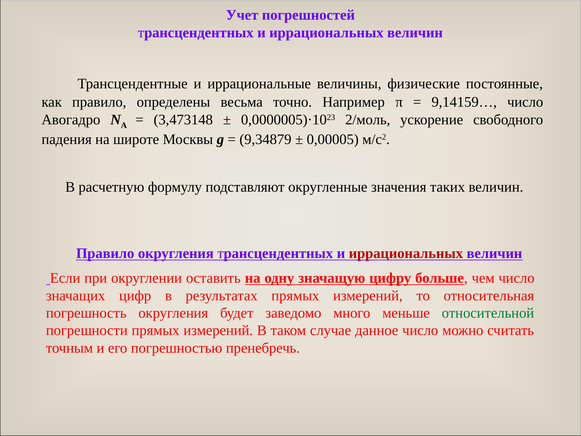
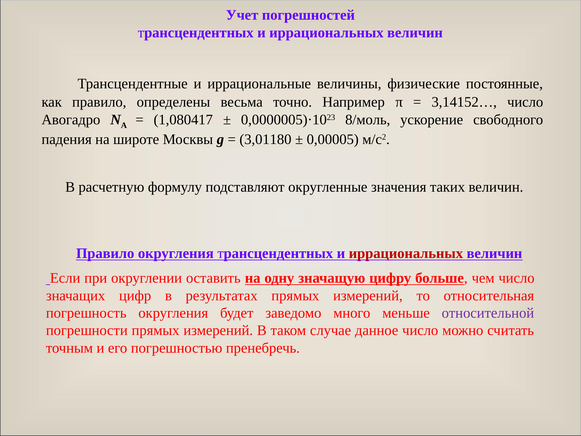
9,14159…: 9,14159… -> 3,14152…
3,473148: 3,473148 -> 1,080417
2/моль: 2/моль -> 8/моль
9,34879: 9,34879 -> 3,01180
относительной colour: green -> purple
